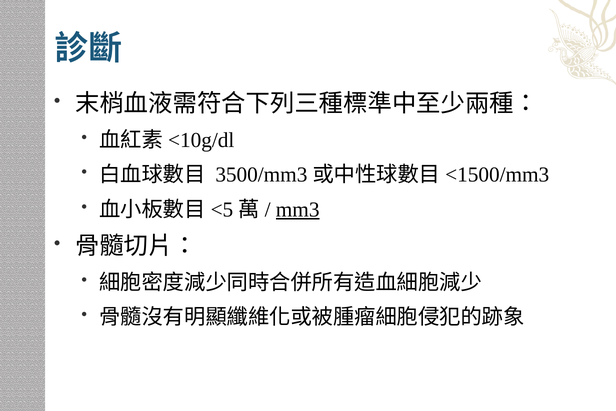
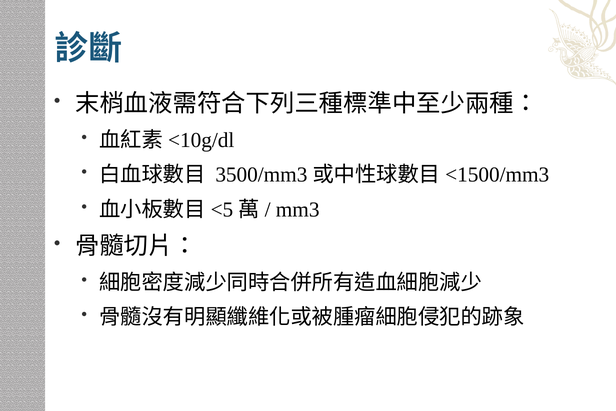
mm3 underline: present -> none
